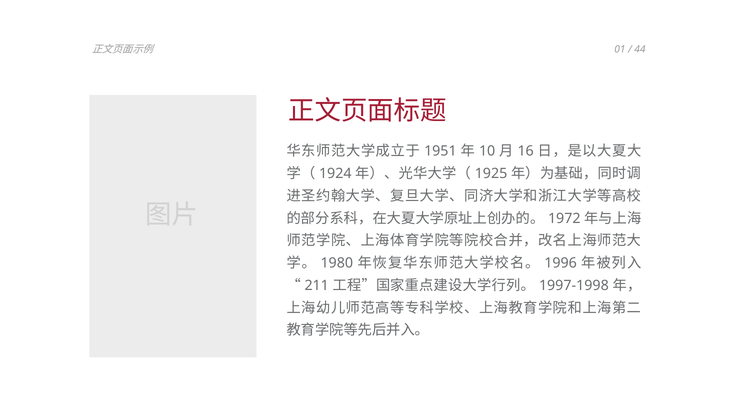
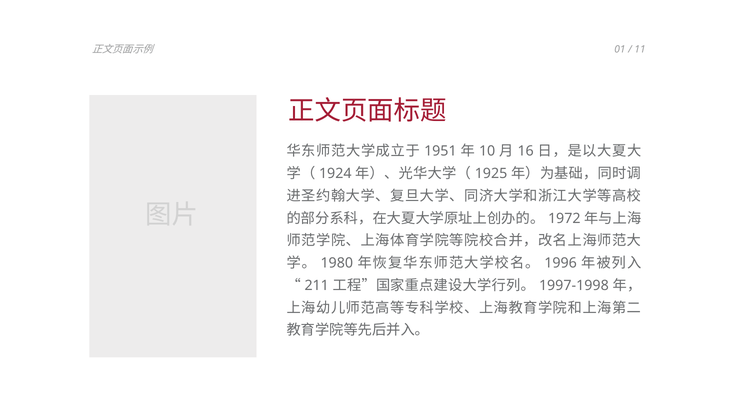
44: 44 -> 11
